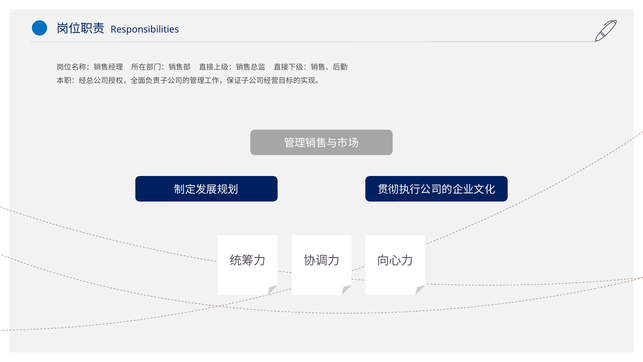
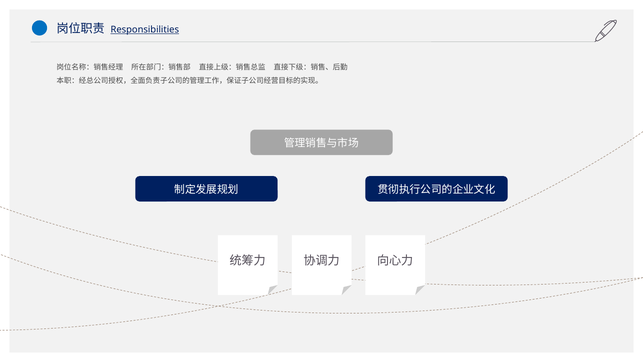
Responsibilities underline: none -> present
